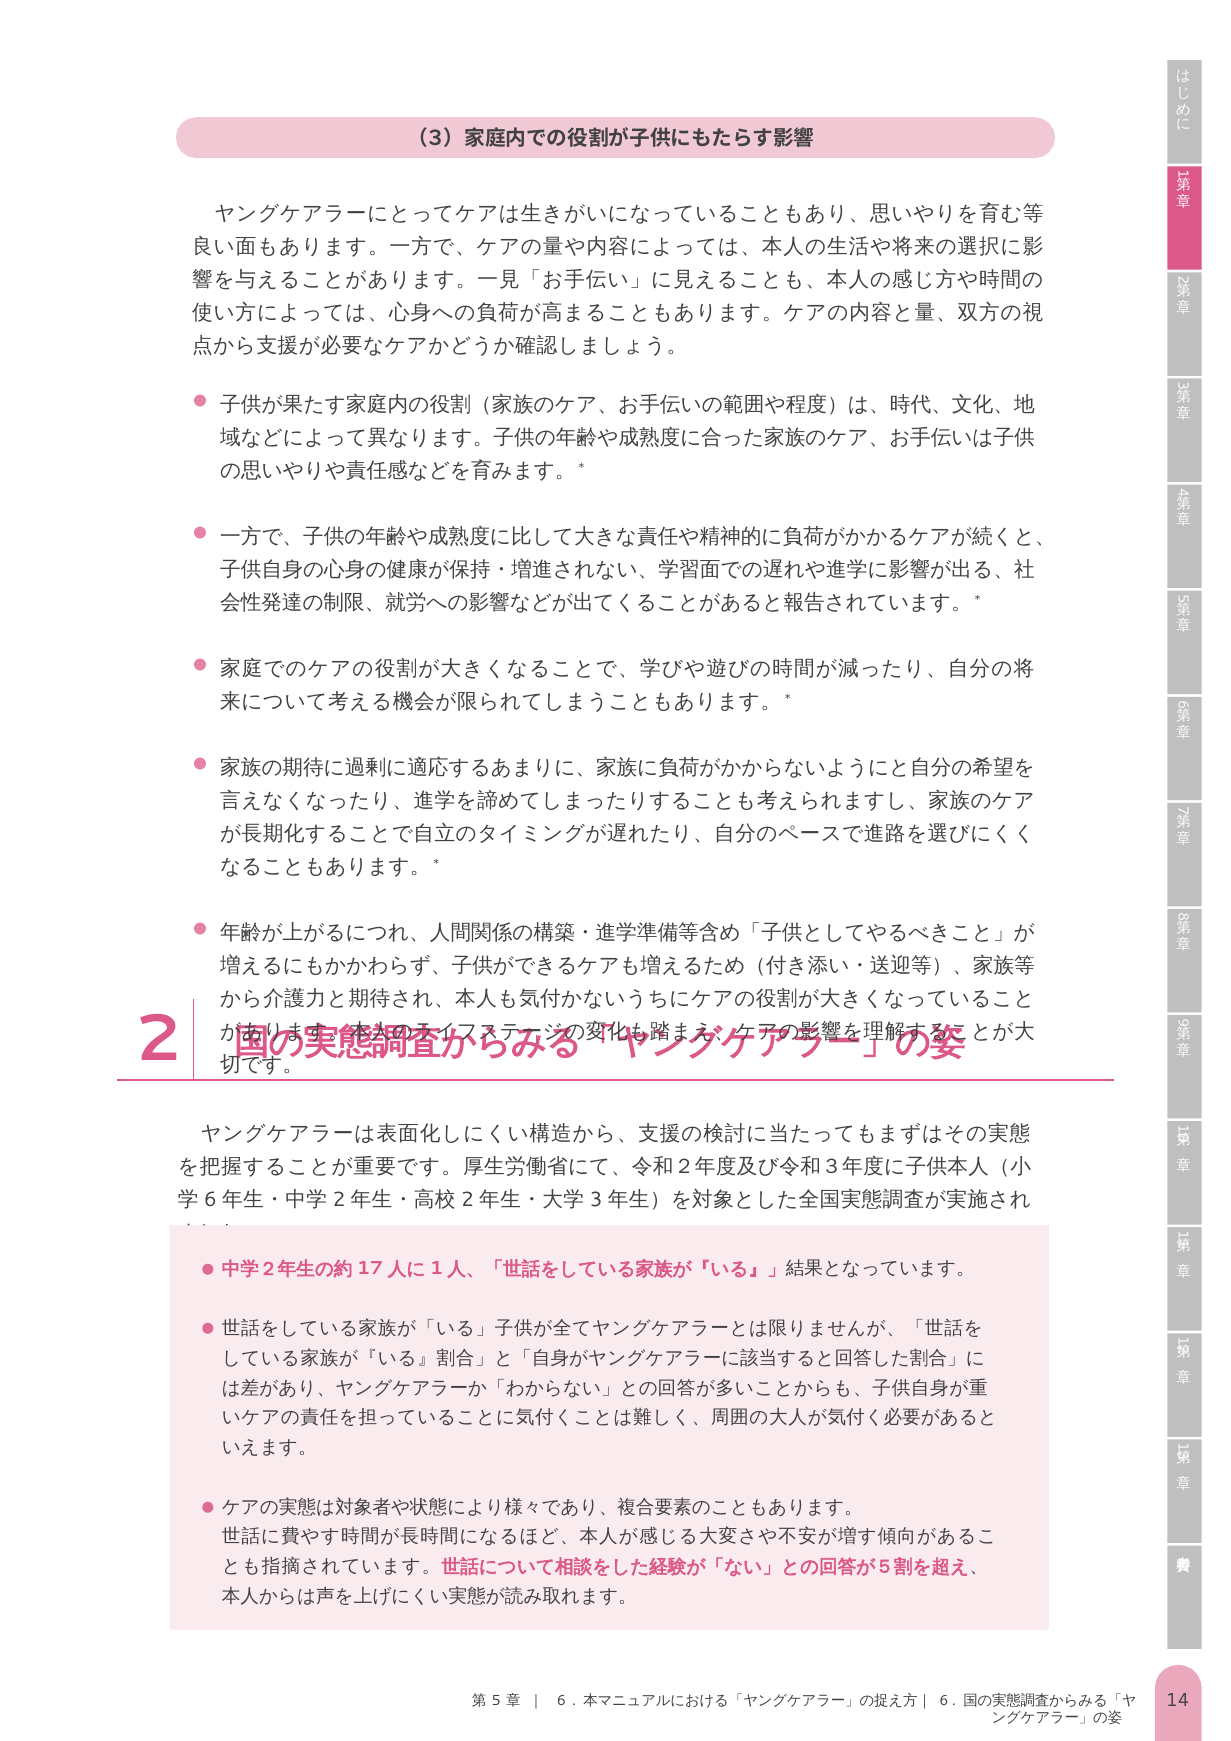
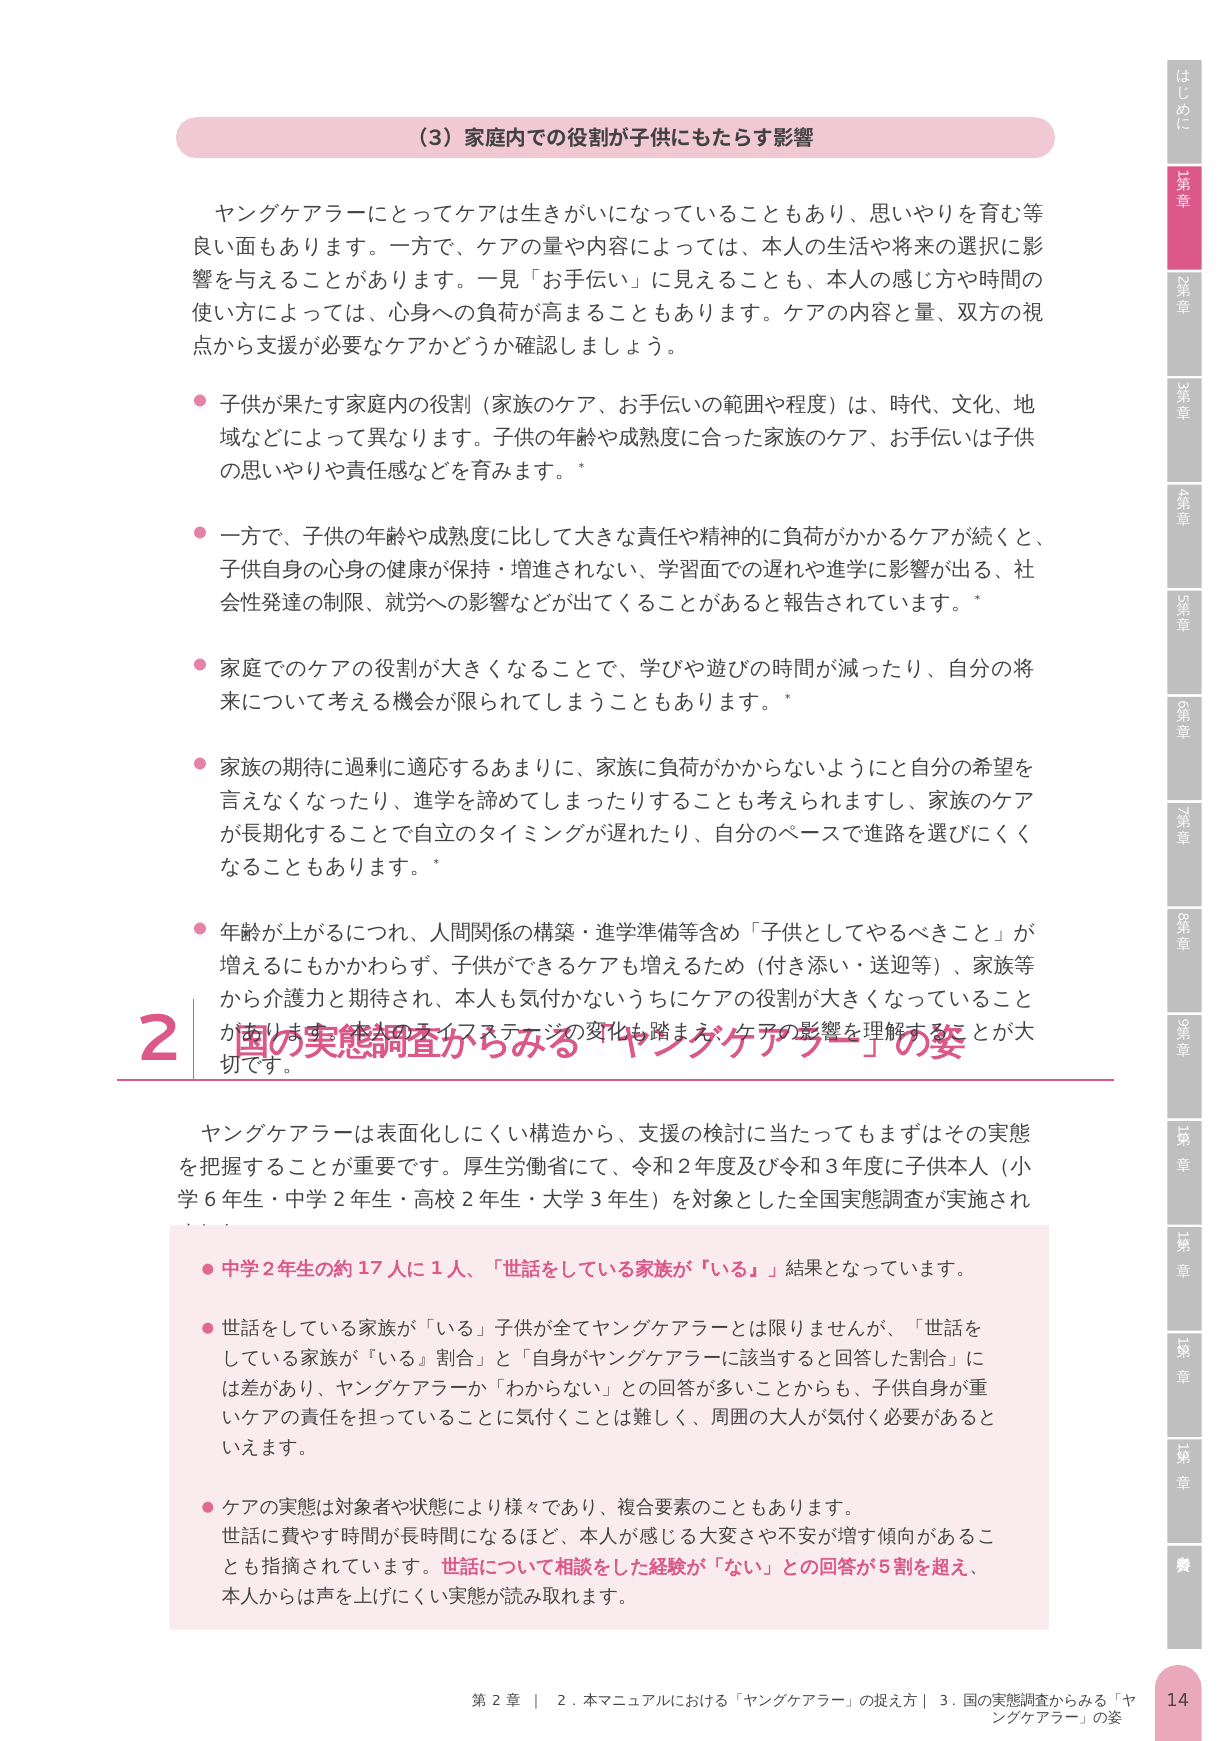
5 at (496, 1700): 5 -> 2
6 at (561, 1700): 6 -> 2
6 at (944, 1700): 6 -> 3
